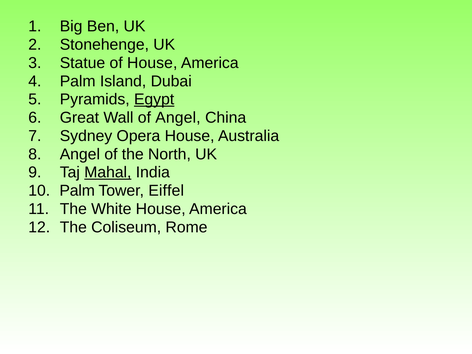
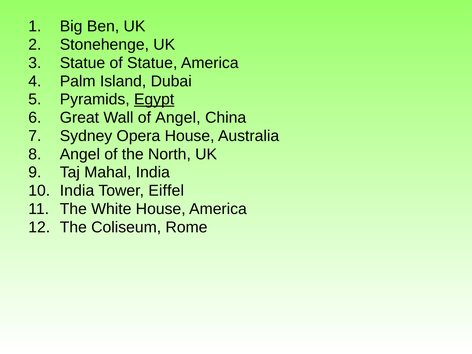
of House: House -> Statue
Mahal underline: present -> none
Palm at (77, 191): Palm -> India
